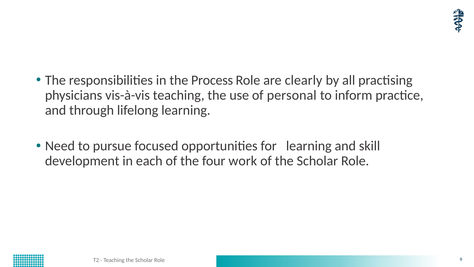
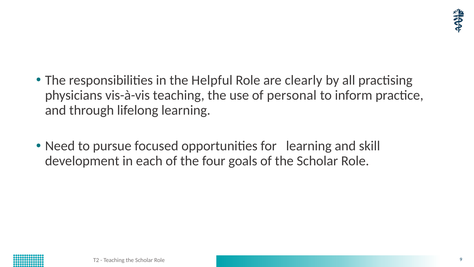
Process: Process -> Helpful
work: work -> goals
